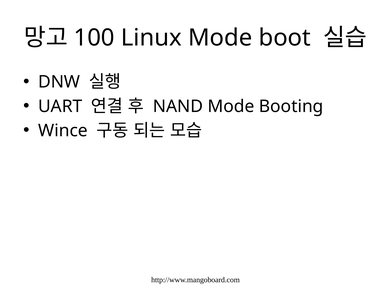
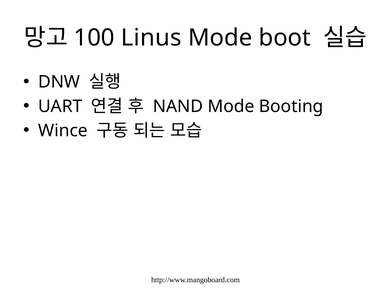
Linux: Linux -> Linus
